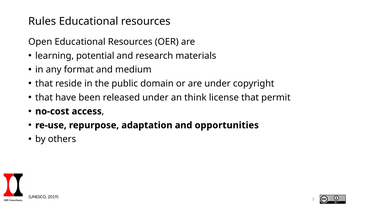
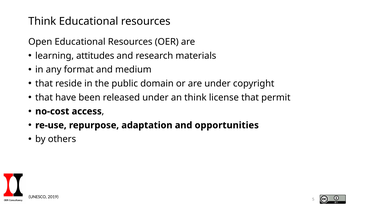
Rules at (42, 21): Rules -> Think
potential: potential -> attitudes
